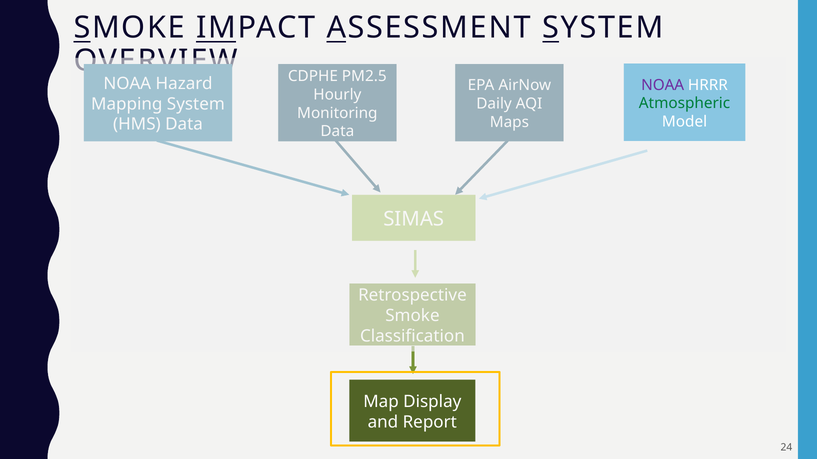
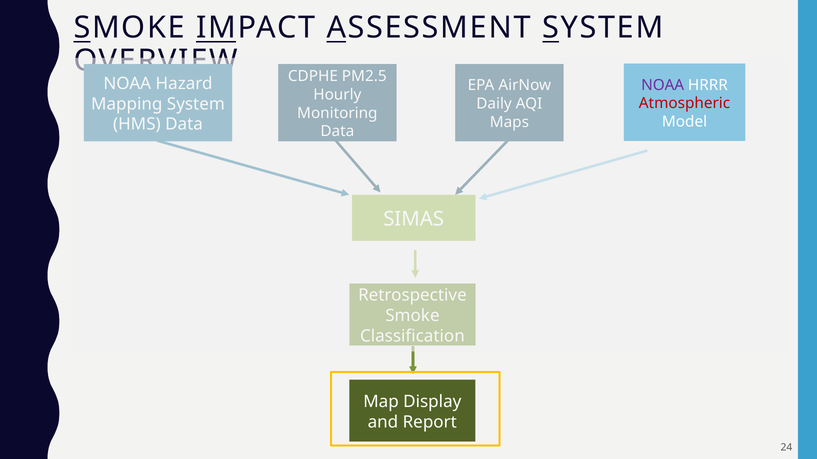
Atmospheric colour: green -> red
